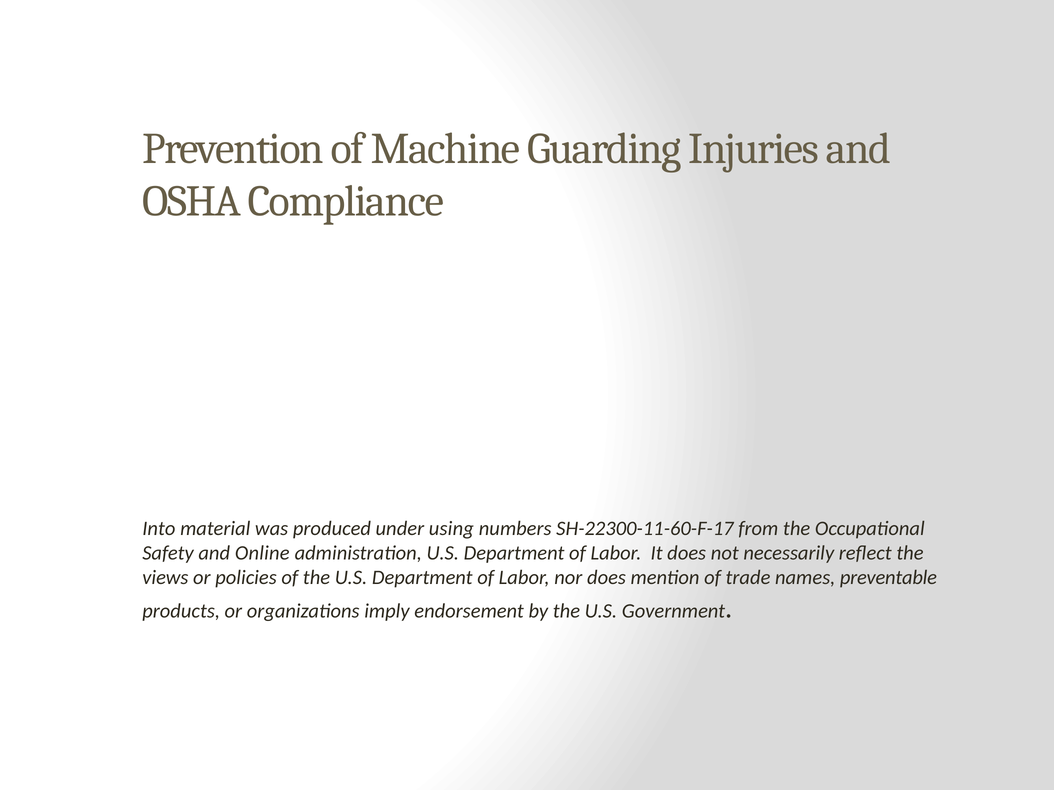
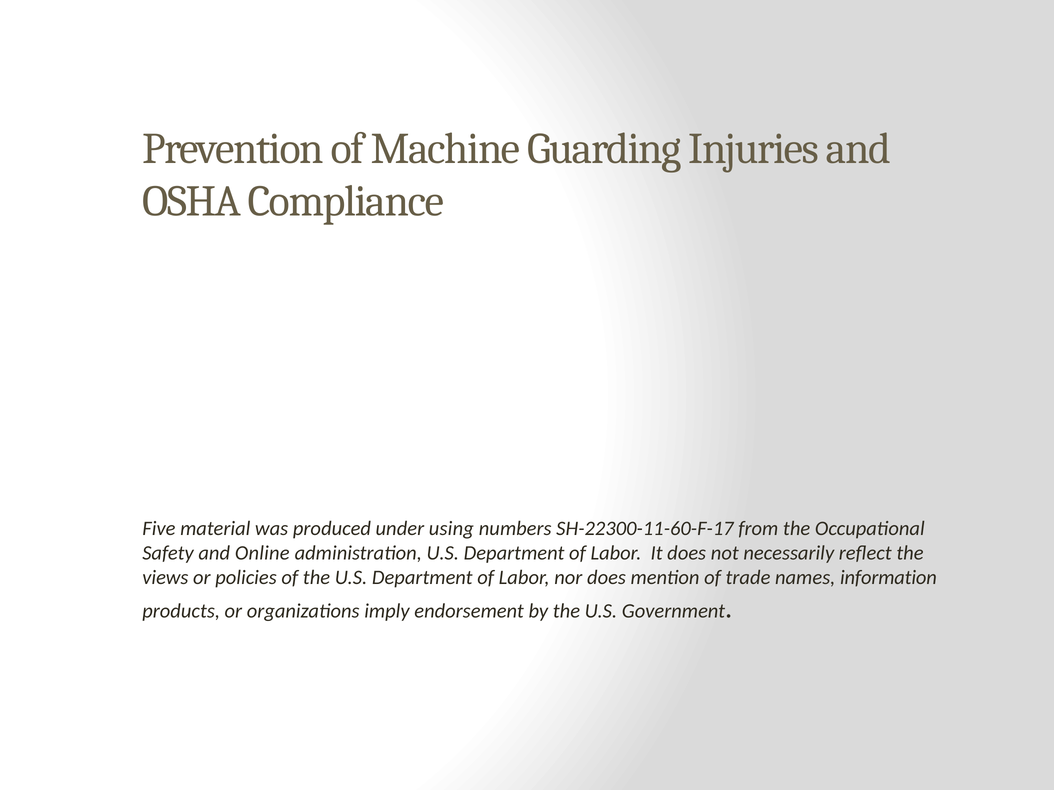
Into: Into -> Five
preventable: preventable -> information
